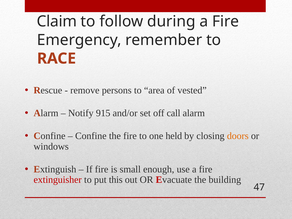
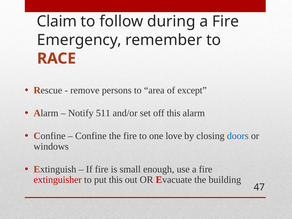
vested: vested -> except
915: 915 -> 511
off call: call -> this
held: held -> love
doors colour: orange -> blue
